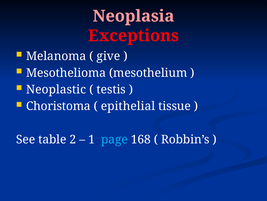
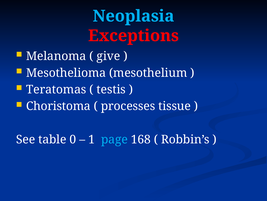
Neoplasia colour: pink -> light blue
Neoplastic: Neoplastic -> Teratomas
epithelial: epithelial -> processes
2: 2 -> 0
